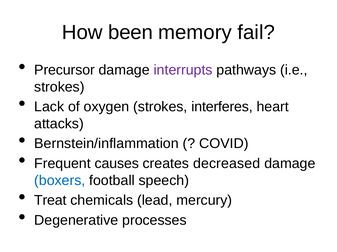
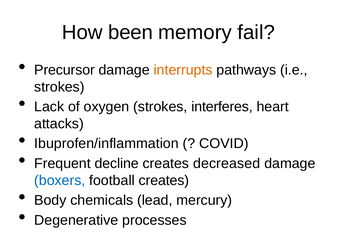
interrupts colour: purple -> orange
Bernstein/inflammation: Bernstein/inflammation -> Ibuprofen/inflammation
causes: causes -> decline
football speech: speech -> creates
Treat: Treat -> Body
